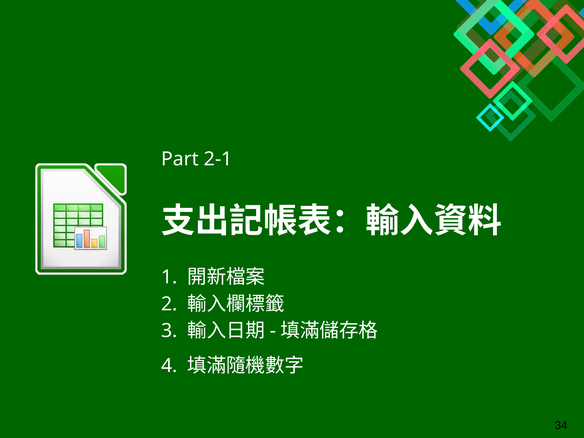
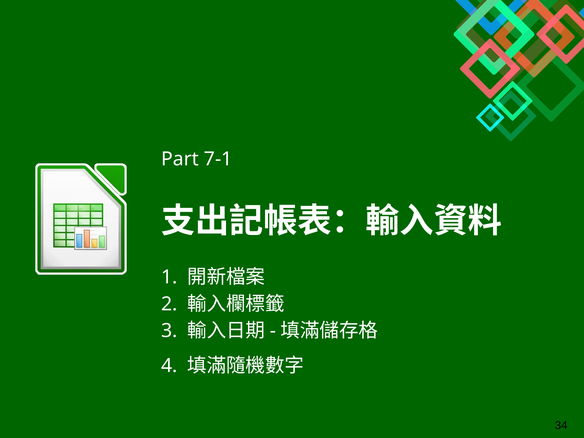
2-1: 2-1 -> 7-1
